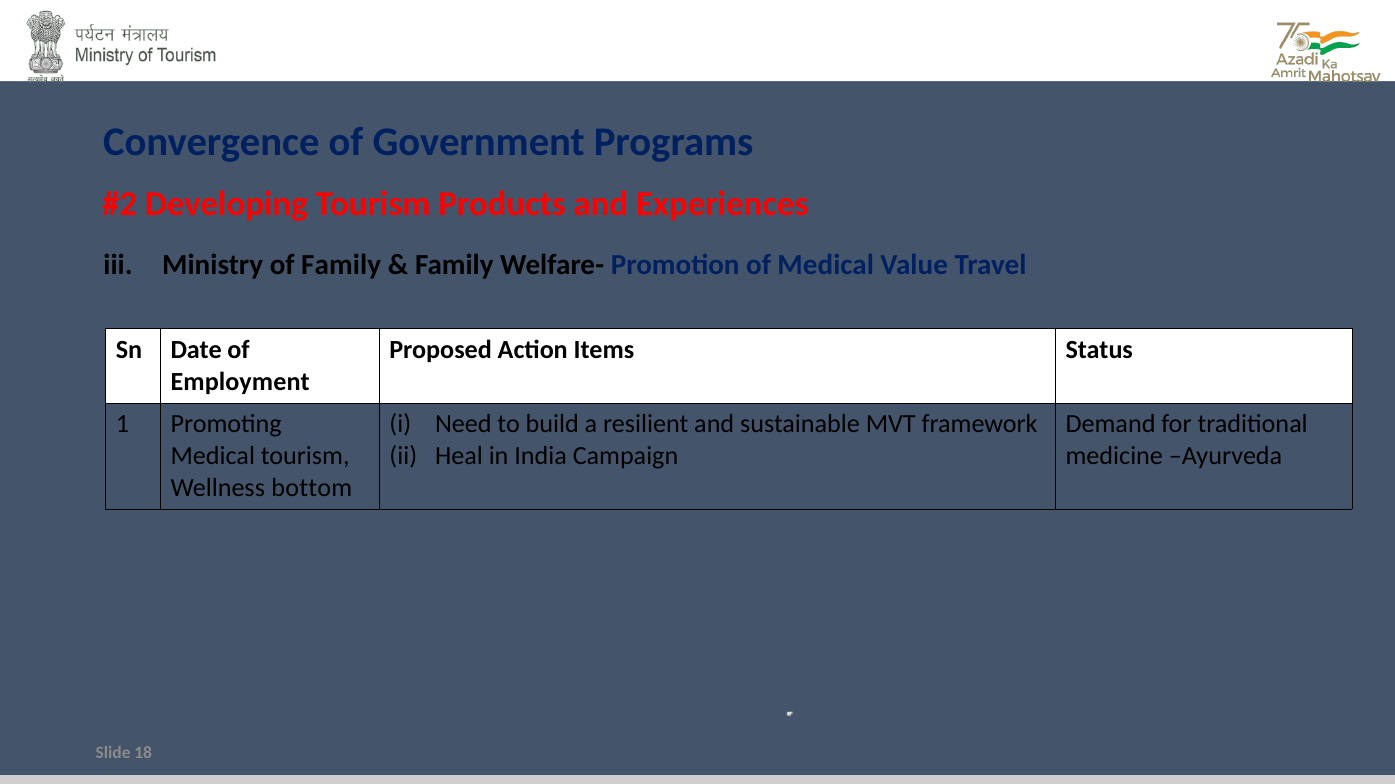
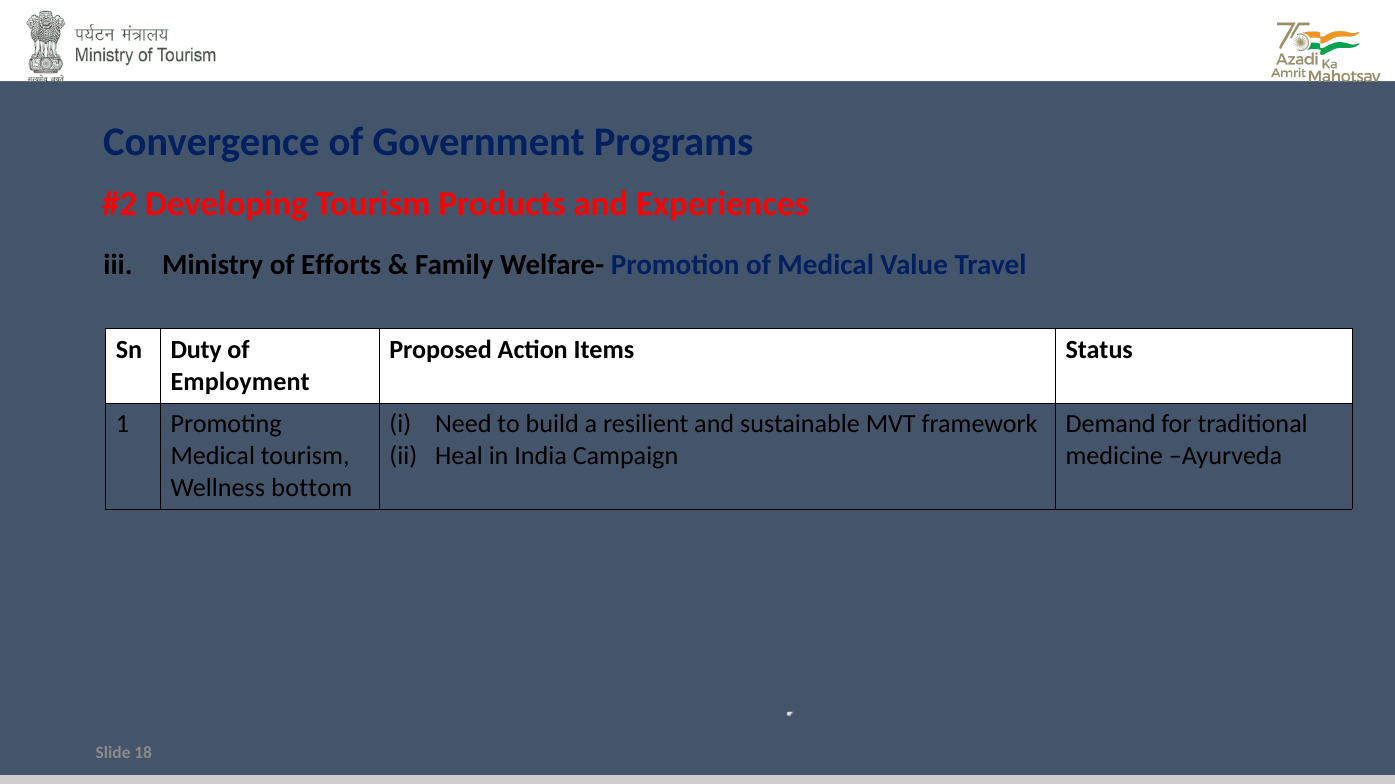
of Family: Family -> Efforts
Date: Date -> Duty
